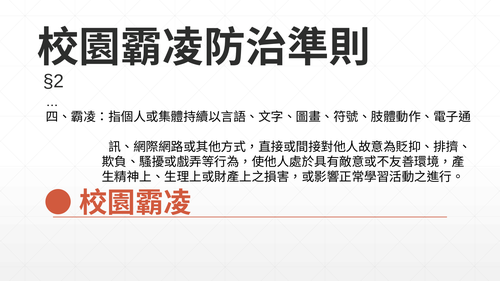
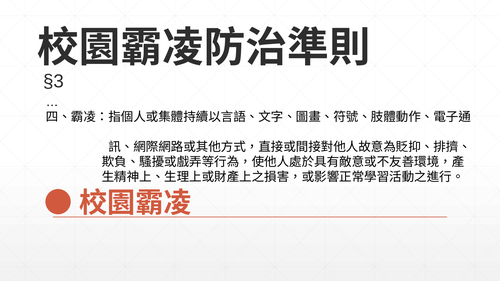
§2: §2 -> §3
